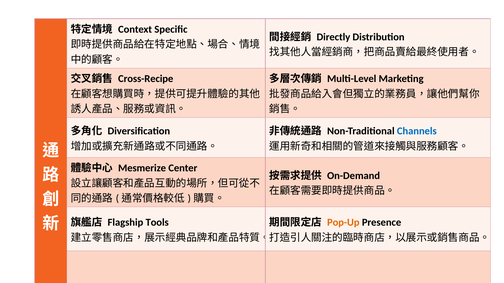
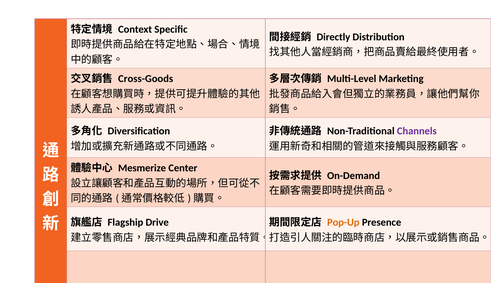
Cross-Recipe: Cross-Recipe -> Cross-Goods
Channels colour: blue -> purple
Tools: Tools -> Drive
